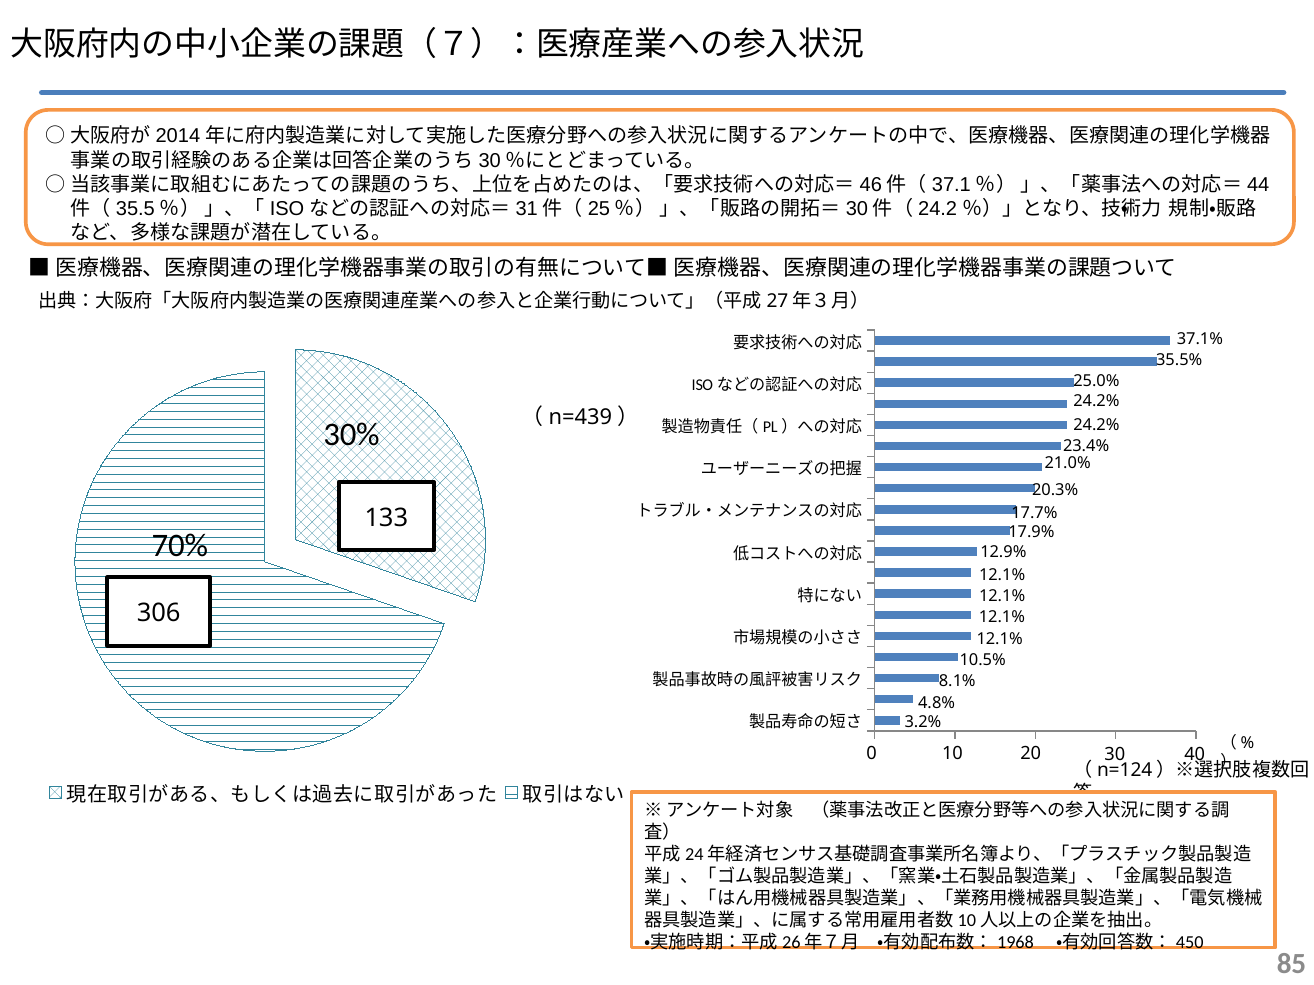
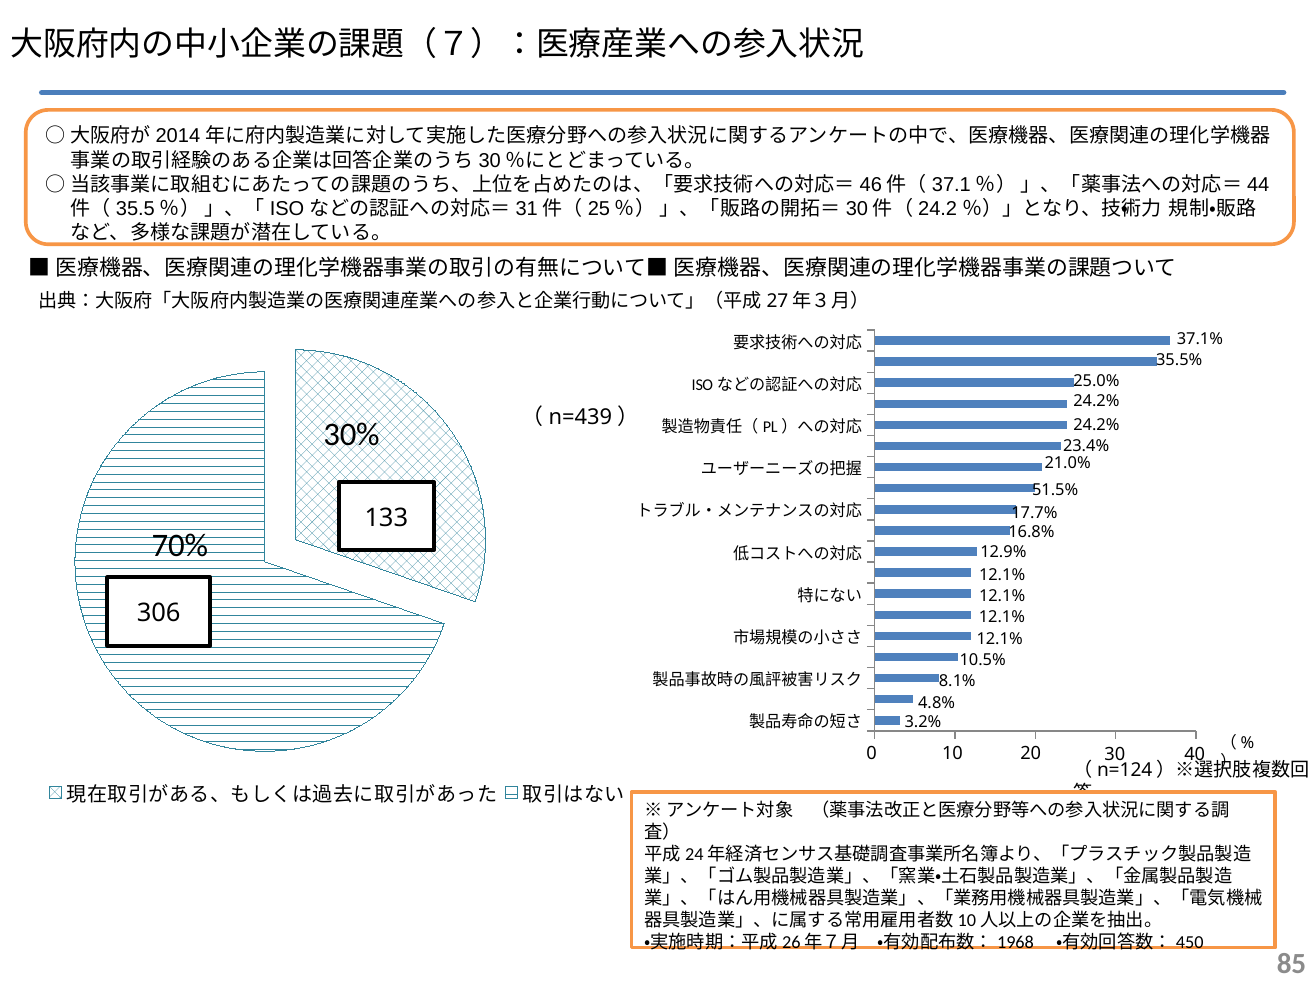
20.3%: 20.3% -> 51.5%
17.9%: 17.9% -> 16.8%
